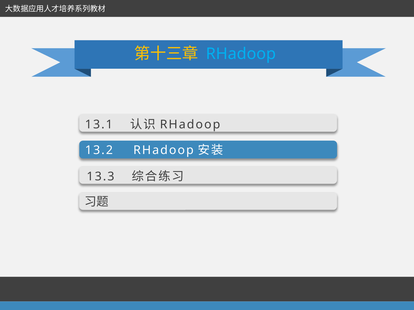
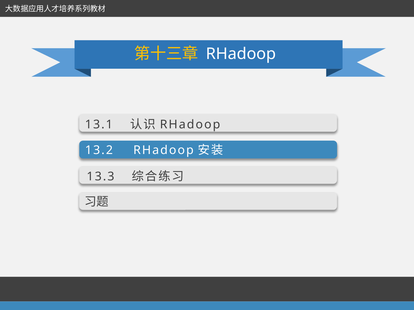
RHadoop at (241, 54) colour: light blue -> white
